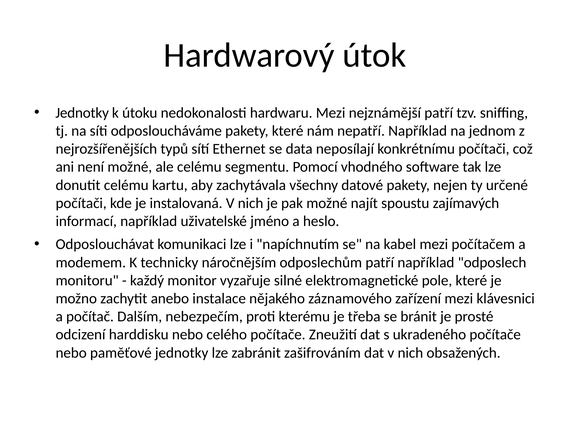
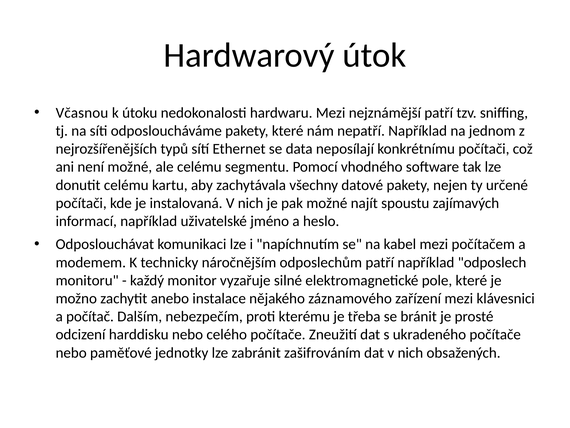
Jednotky at (82, 113): Jednotky -> Včasnou
